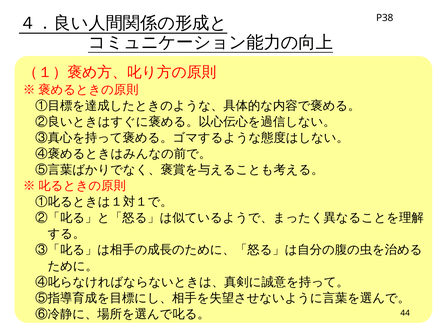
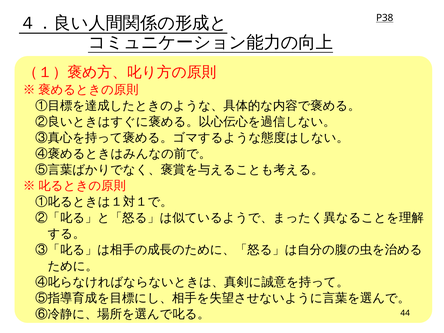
P38 underline: none -> present
